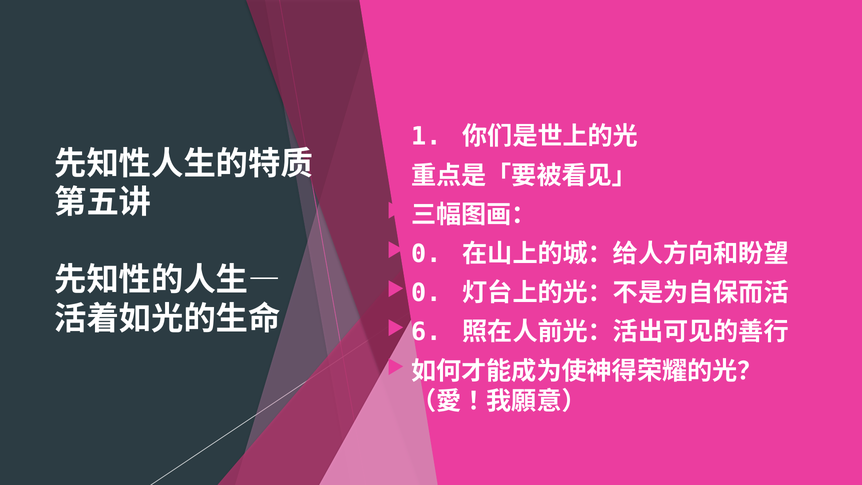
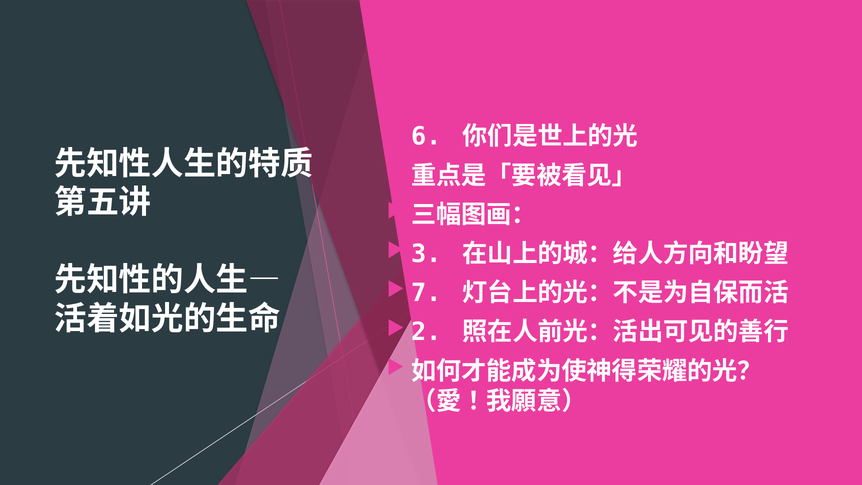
1: 1 -> 6
0 at (426, 254): 0 -> 3
0 at (426, 293): 0 -> 7
6: 6 -> 2
